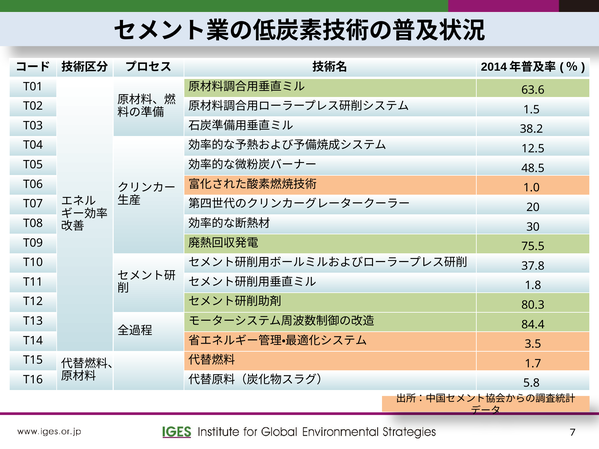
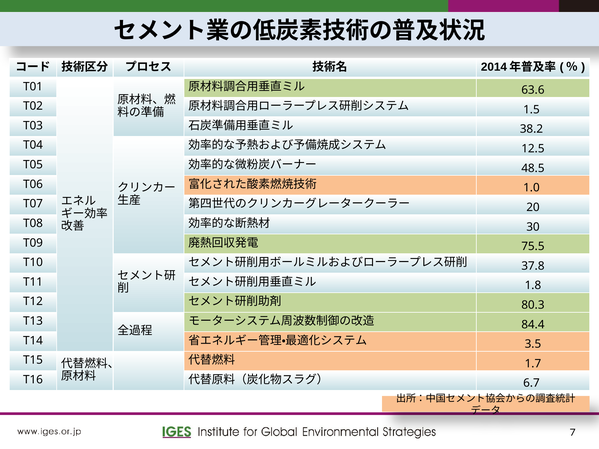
5.8: 5.8 -> 6.7
